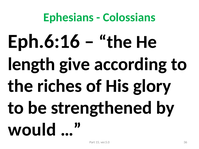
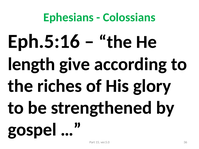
Eph.6:16: Eph.6:16 -> Eph.5:16
would: would -> gospel
